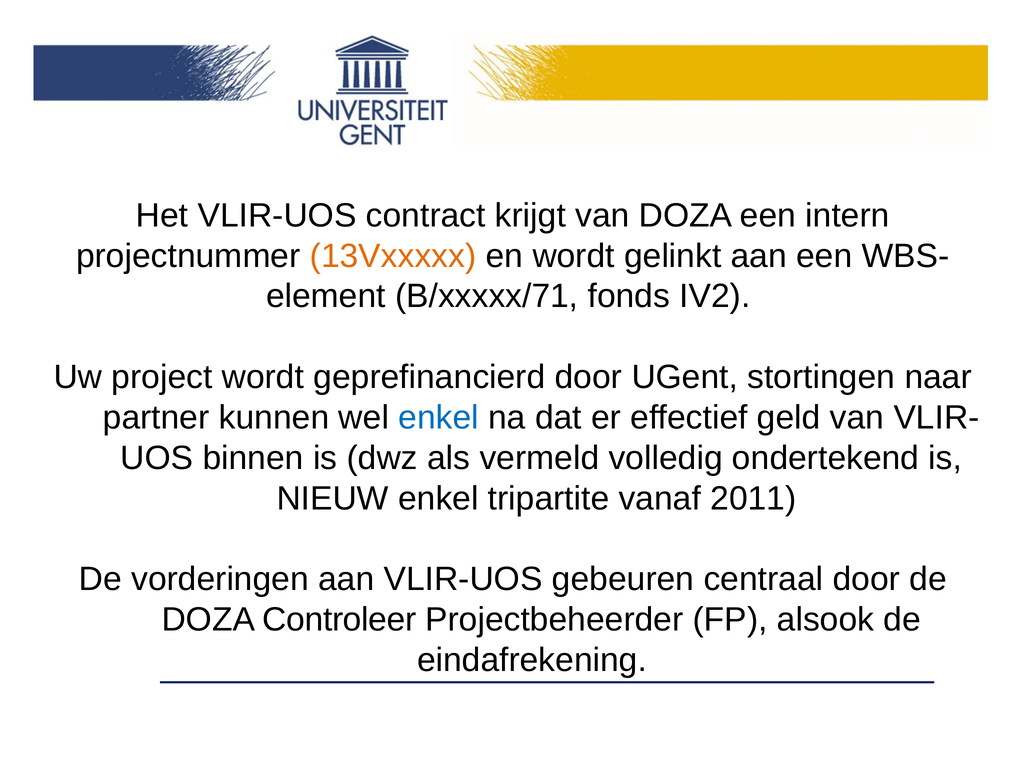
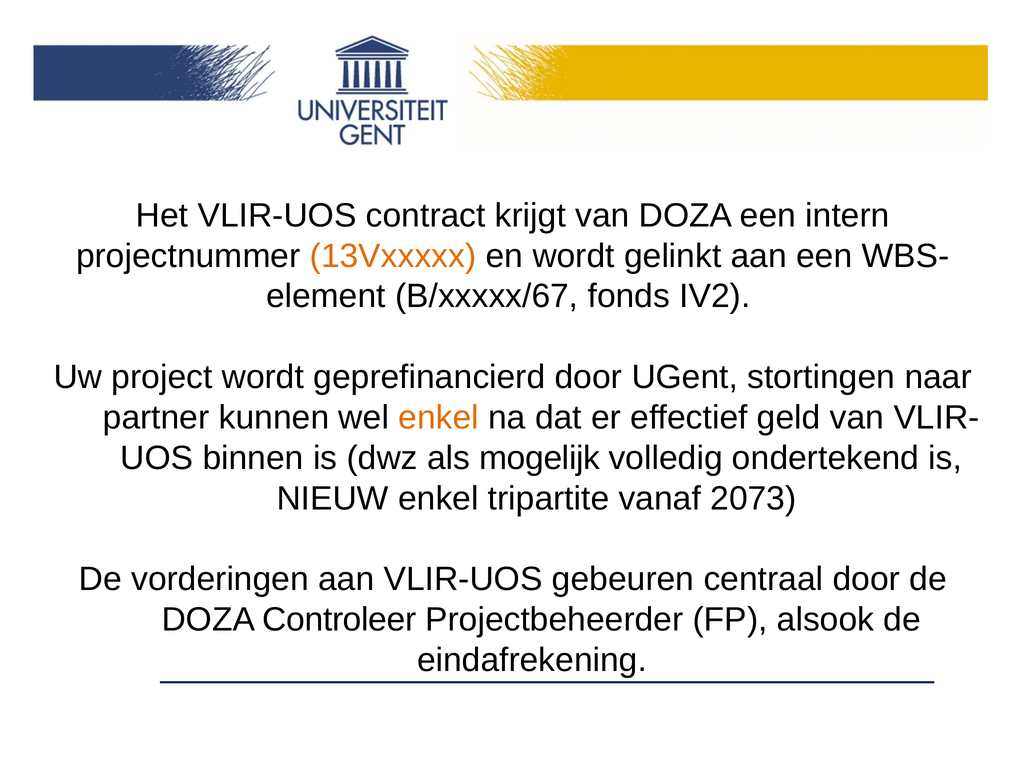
B/xxxxx/71: B/xxxxx/71 -> B/xxxxx/67
enkel at (439, 417) colour: blue -> orange
vermeld: vermeld -> mogelijk
2011: 2011 -> 2073
